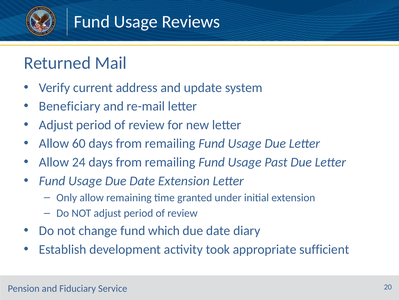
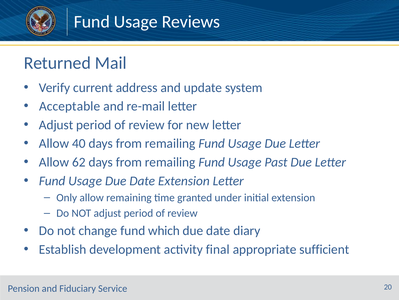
Beneficiary: Beneficiary -> Acceptable
60: 60 -> 40
24: 24 -> 62
took: took -> final
